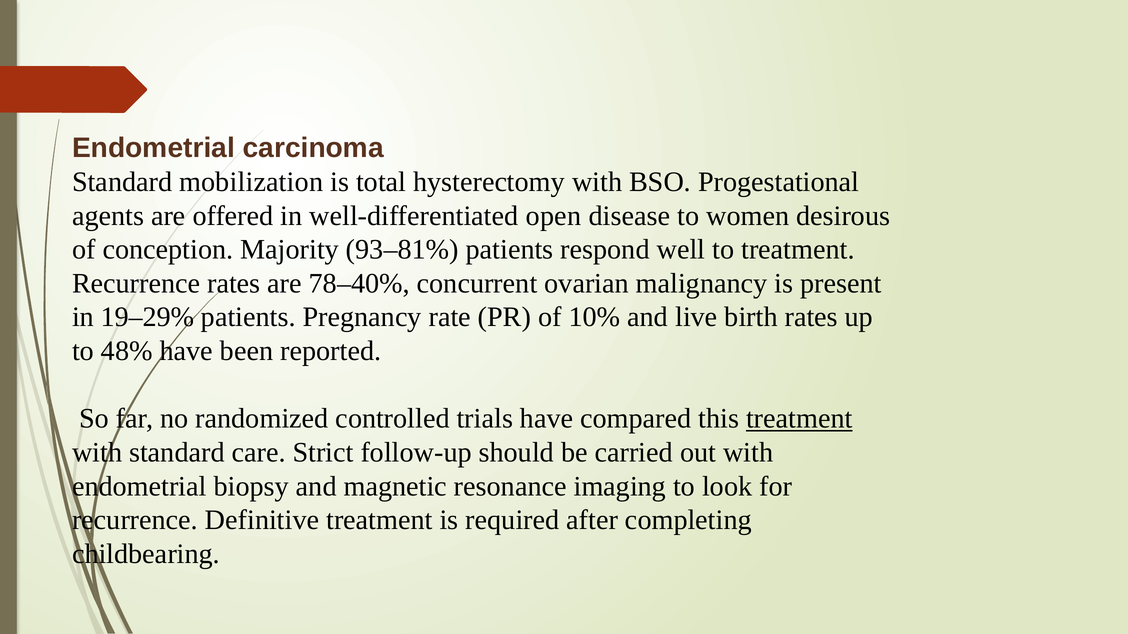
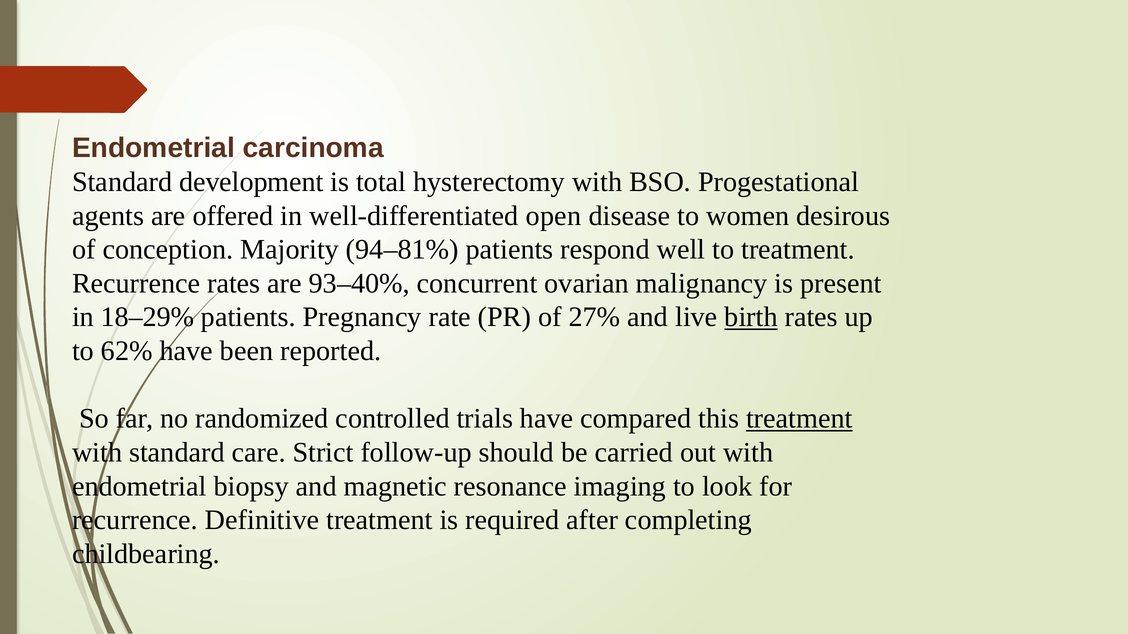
mobilization: mobilization -> development
93–81%: 93–81% -> 94–81%
78–40%: 78–40% -> 93–40%
19–29%: 19–29% -> 18–29%
10%: 10% -> 27%
birth underline: none -> present
48%: 48% -> 62%
